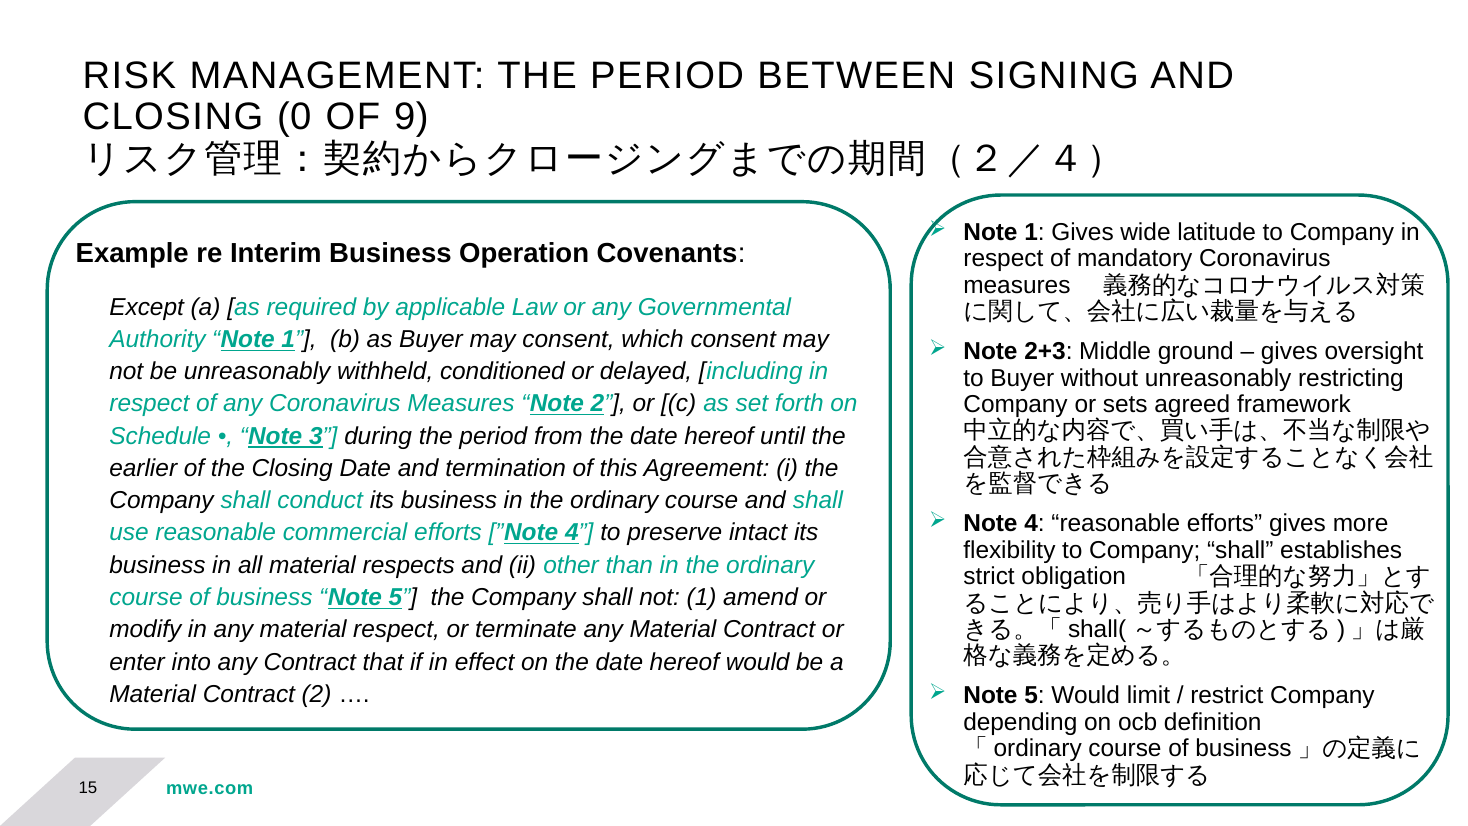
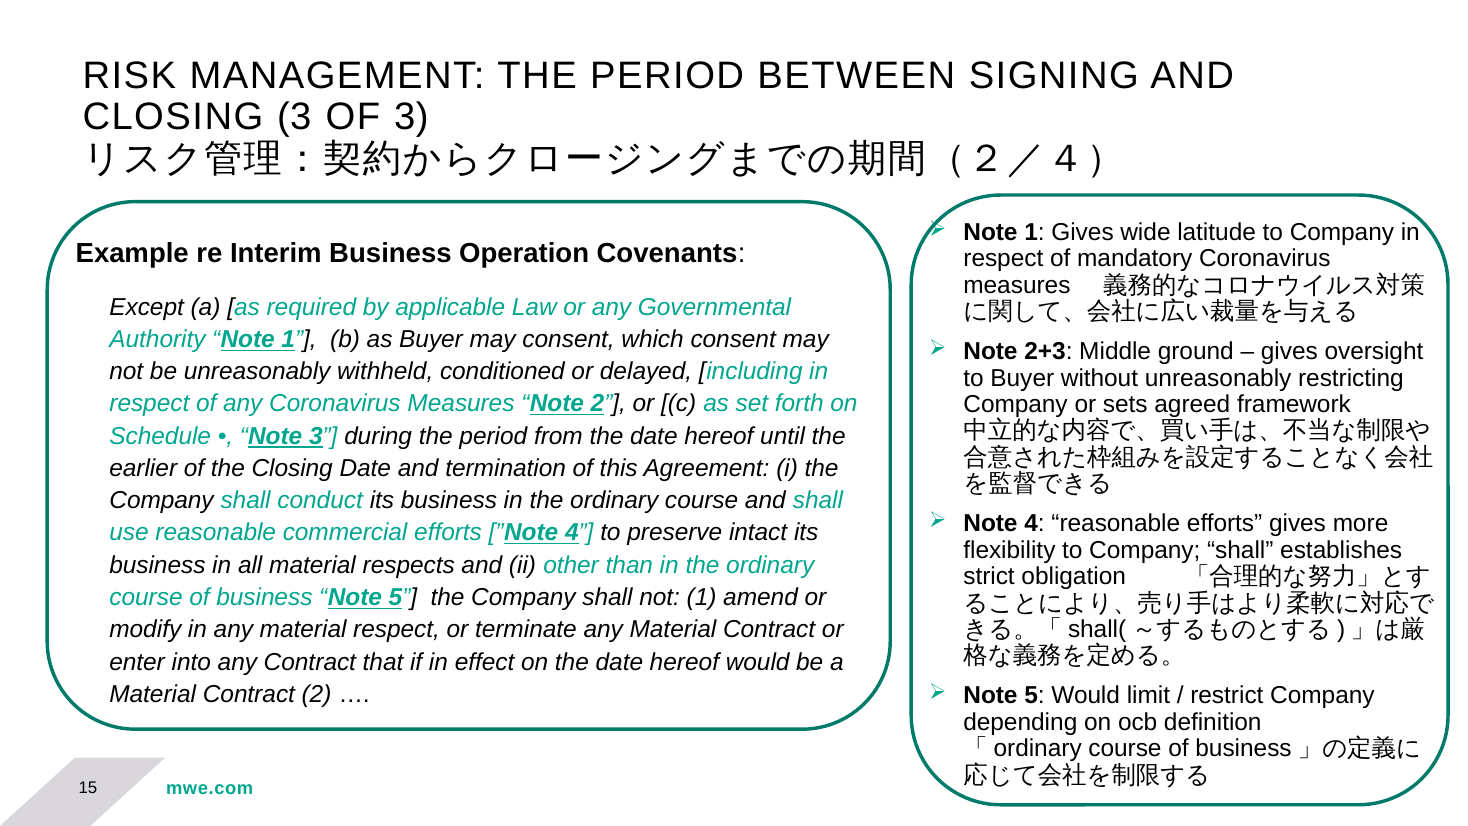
CLOSING 0: 0 -> 3
OF 9: 9 -> 3
